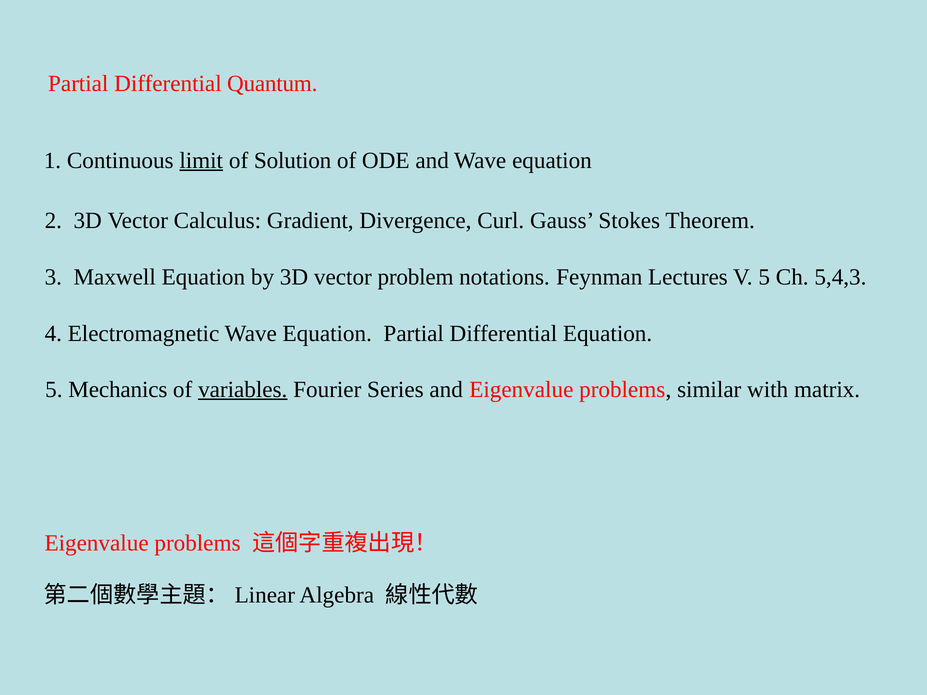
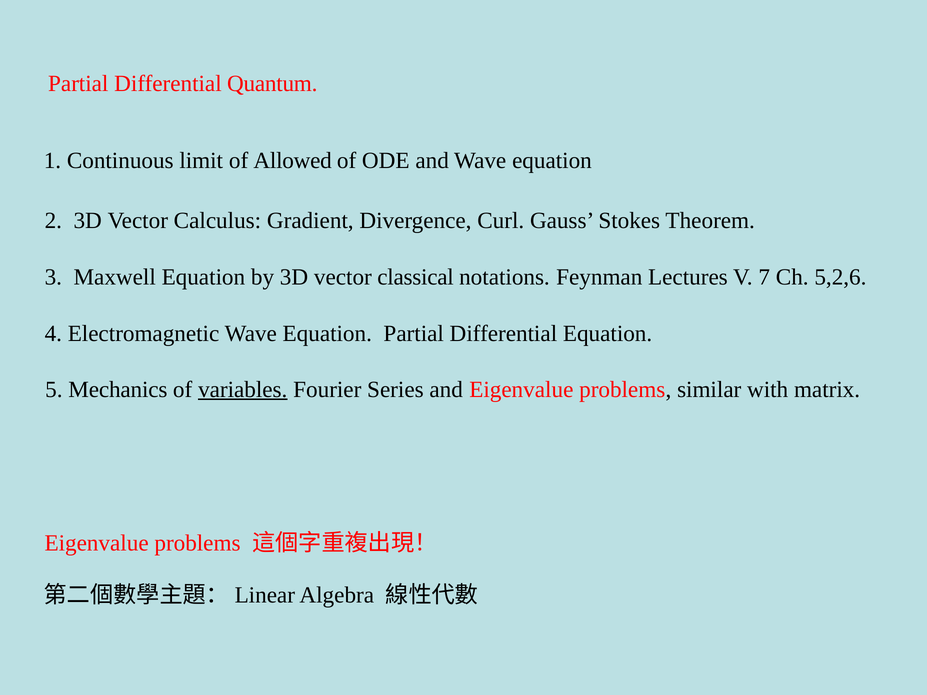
limit underline: present -> none
Solution: Solution -> Allowed
problem: problem -> classical
V 5: 5 -> 7
5,4,3: 5,4,3 -> 5,2,6
